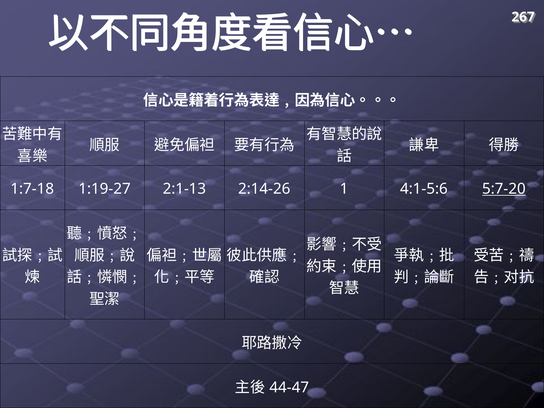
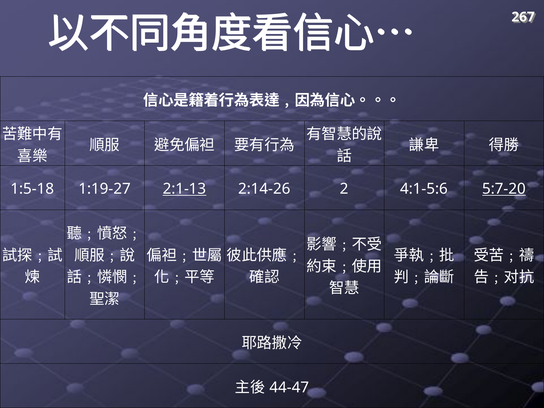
1:7-18: 1:7-18 -> 1:5-18
2:1-13 underline: none -> present
1: 1 -> 2
